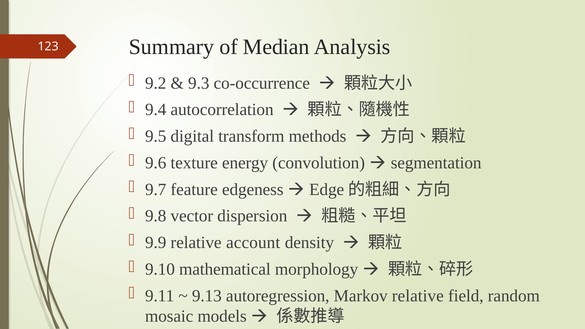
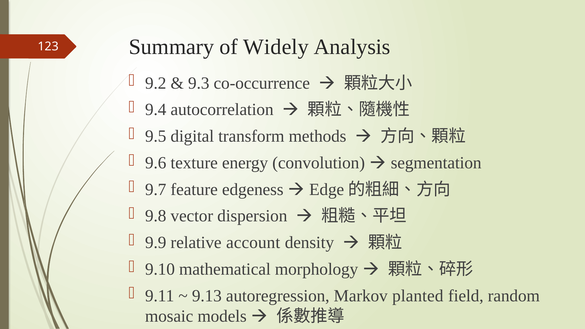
Median: Median -> Widely
Markov relative: relative -> planted
